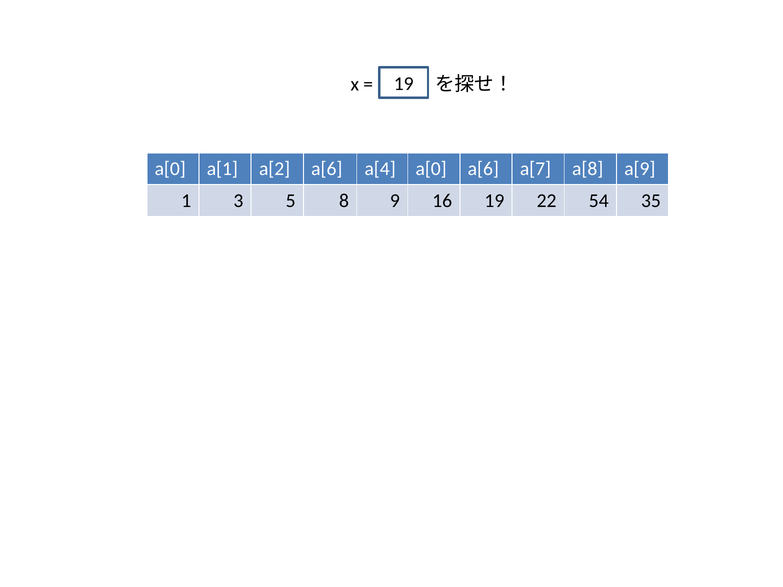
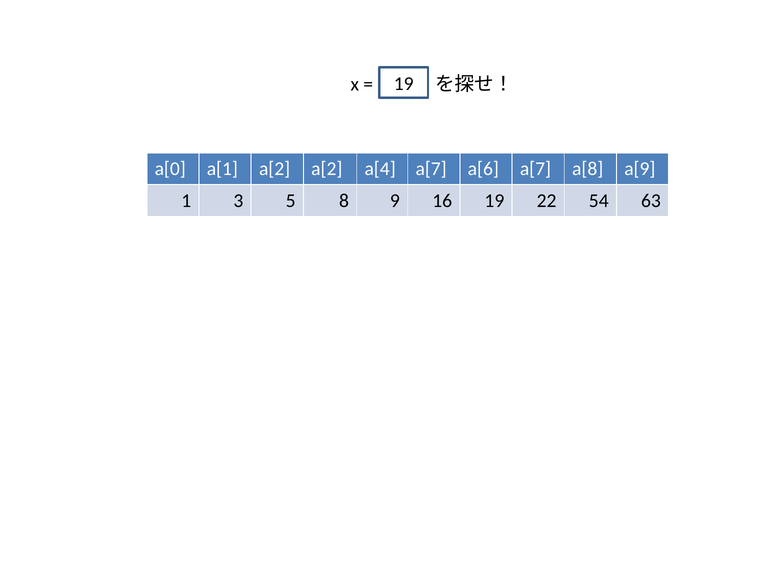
a[2 a[6: a[6 -> a[2
a[4 a[0: a[0 -> a[7
35: 35 -> 63
